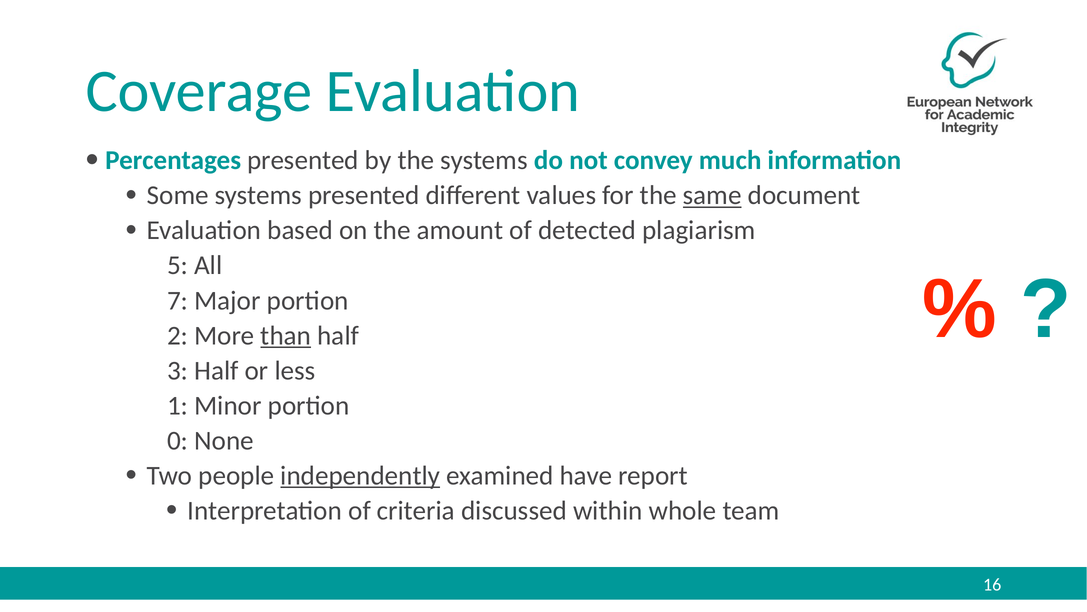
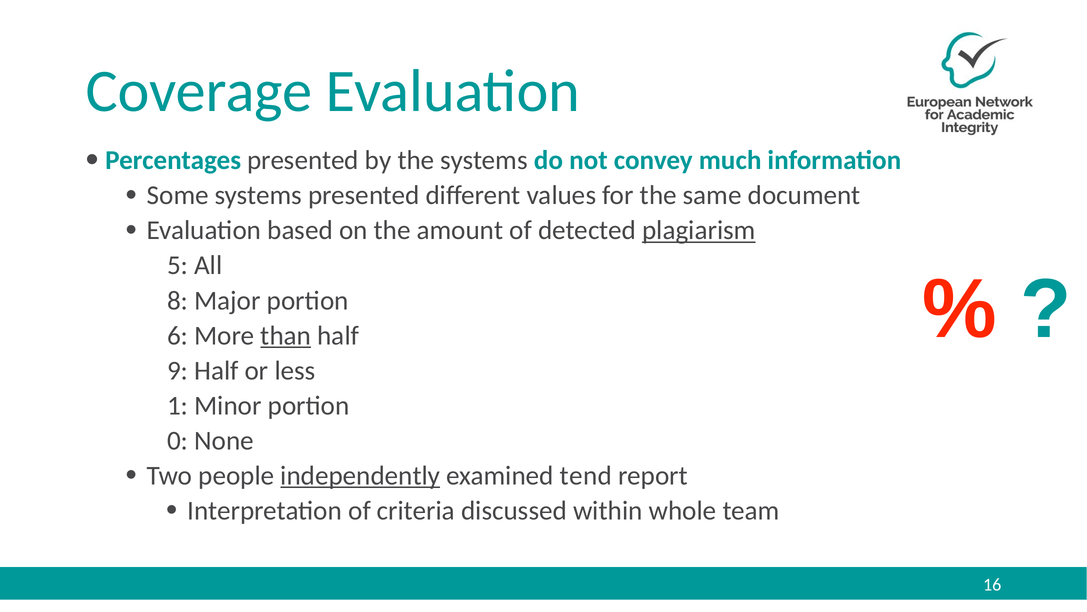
same underline: present -> none
plagiarism underline: none -> present
7: 7 -> 8
2: 2 -> 6
3: 3 -> 9
have: have -> tend
